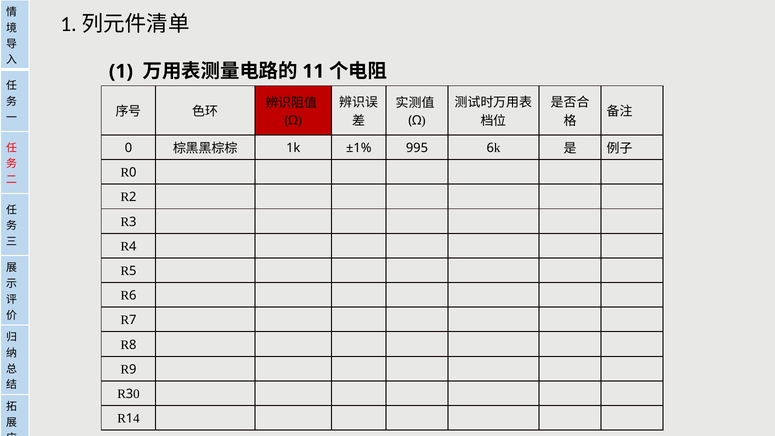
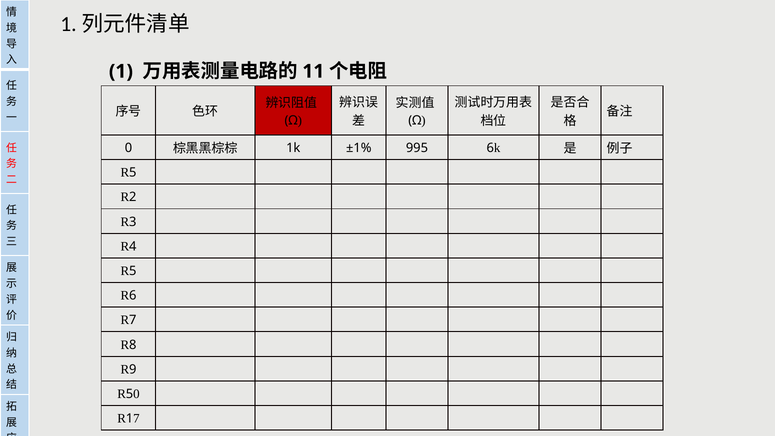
0 at (133, 173): 0 -> 5
3 at (130, 394): 3 -> 5
1 4: 4 -> 7
